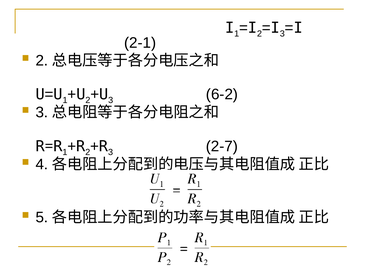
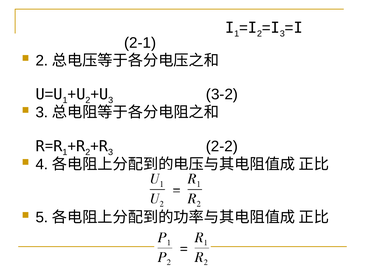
6-2: 6-2 -> 3-2
2-7: 2-7 -> 2-2
